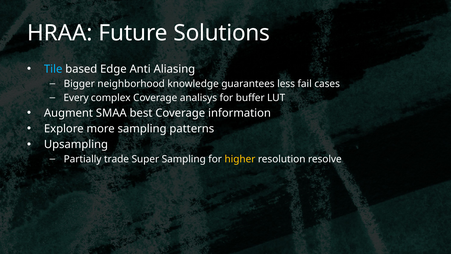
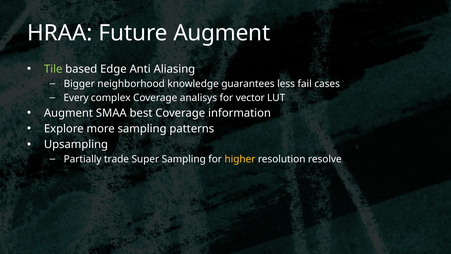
Future Solutions: Solutions -> Augment
Tile colour: light blue -> light green
buffer: buffer -> vector
